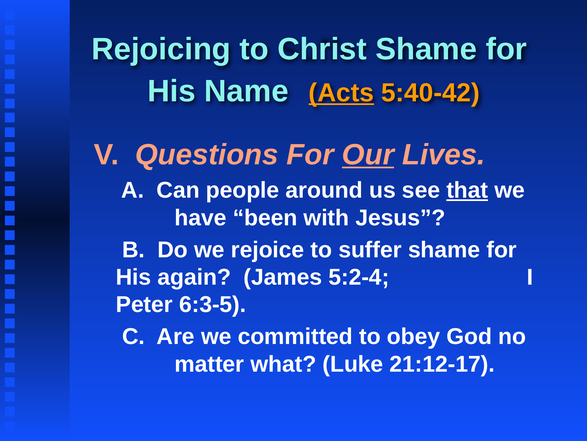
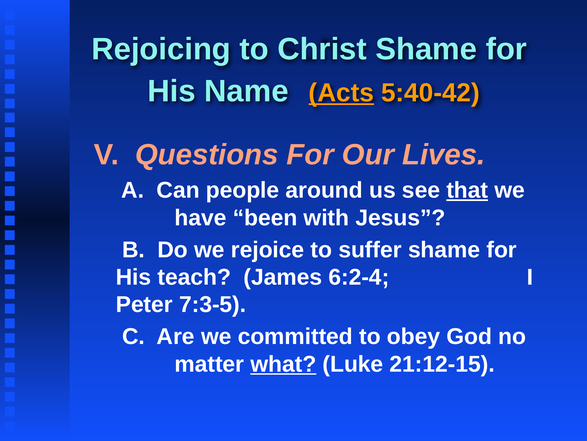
Our underline: present -> none
again: again -> teach
5:2-4: 5:2-4 -> 6:2-4
6:3-5: 6:3-5 -> 7:3-5
what underline: none -> present
21:12-17: 21:12-17 -> 21:12-15
